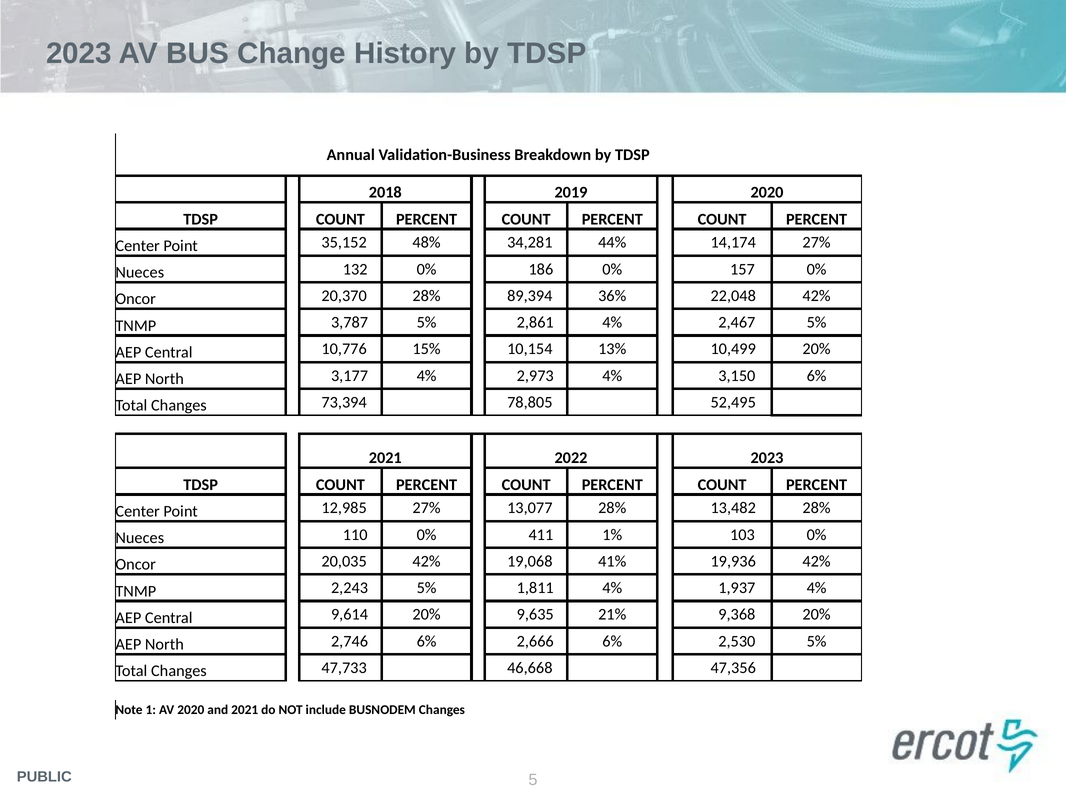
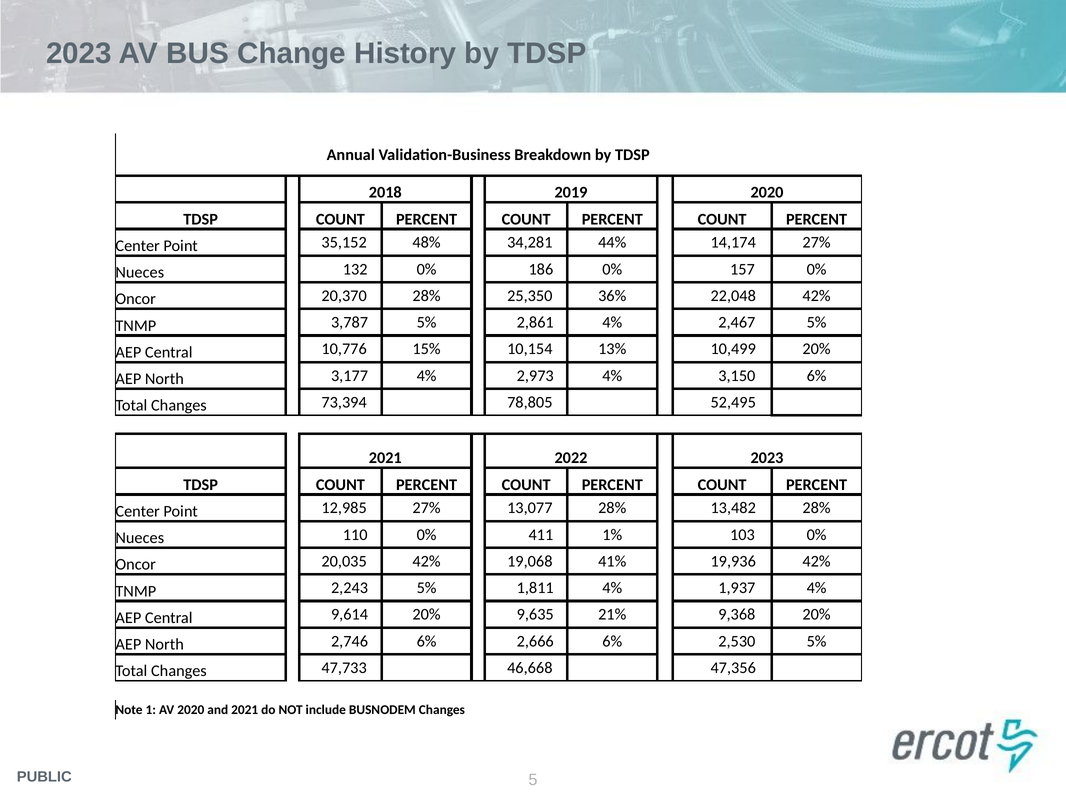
89,394: 89,394 -> 25,350
